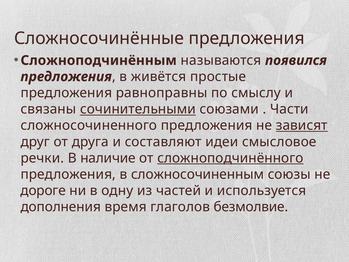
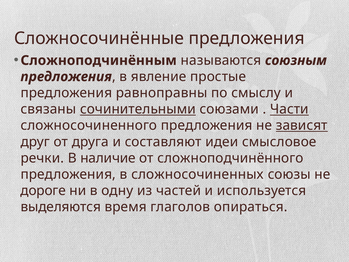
появился: появился -> союзным
живётся: живётся -> явление
Части underline: none -> present
сложноподчинённого underline: present -> none
сложносочиненным: сложносочиненным -> сложносочиненных
дополнения: дополнения -> выделяются
безмолвие: безмолвие -> опираться
